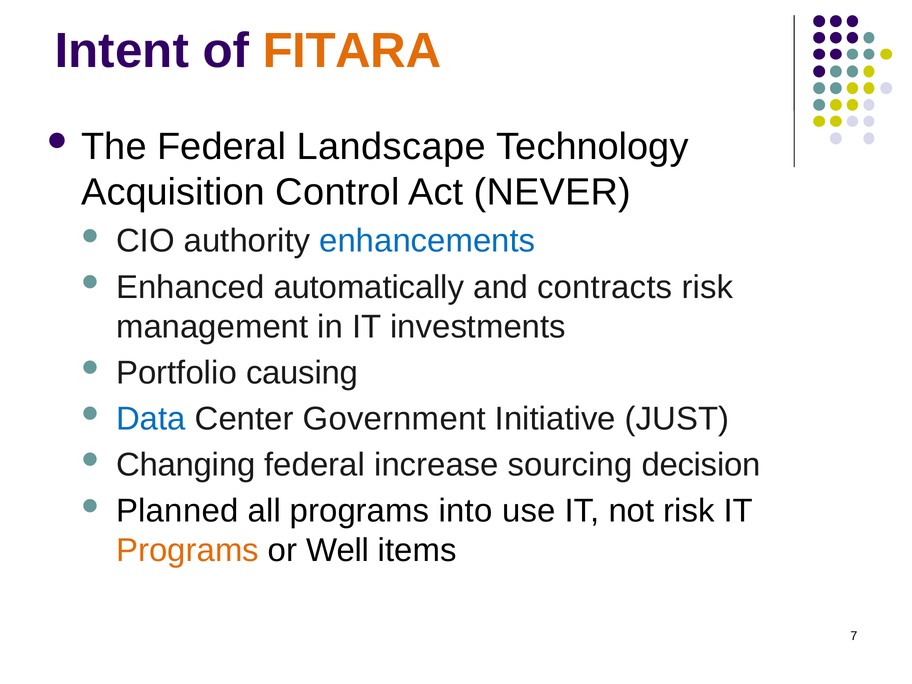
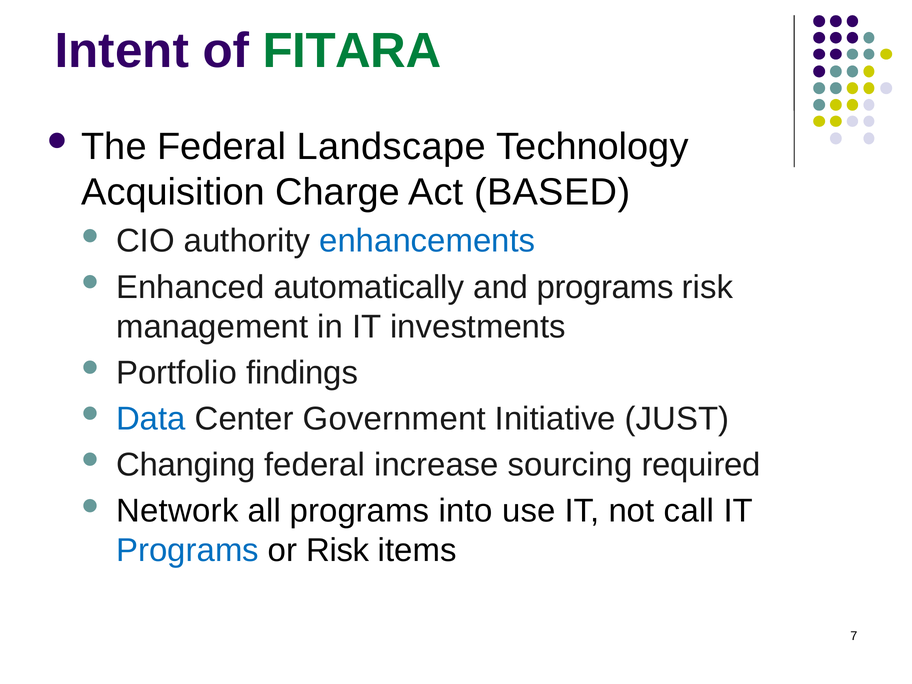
FITARA colour: orange -> green
Control: Control -> Charge
NEVER: NEVER -> BASED
and contracts: contracts -> programs
causing: causing -> findings
decision: decision -> required
Planned: Planned -> Network
not risk: risk -> call
Programs at (188, 550) colour: orange -> blue
or Well: Well -> Risk
